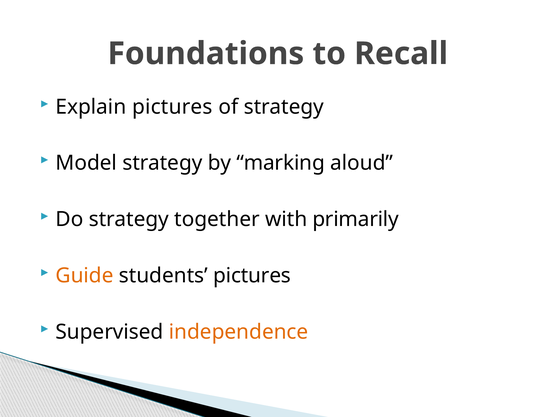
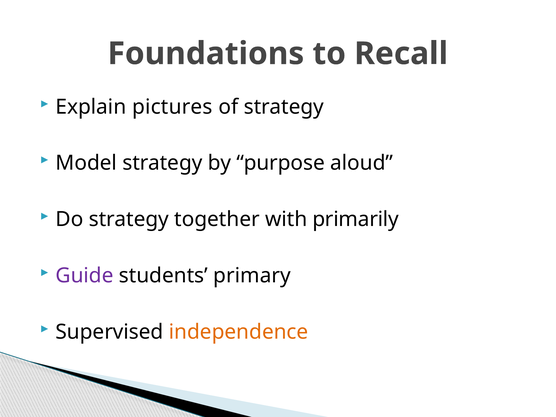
marking: marking -> purpose
Guide colour: orange -> purple
students pictures: pictures -> primary
